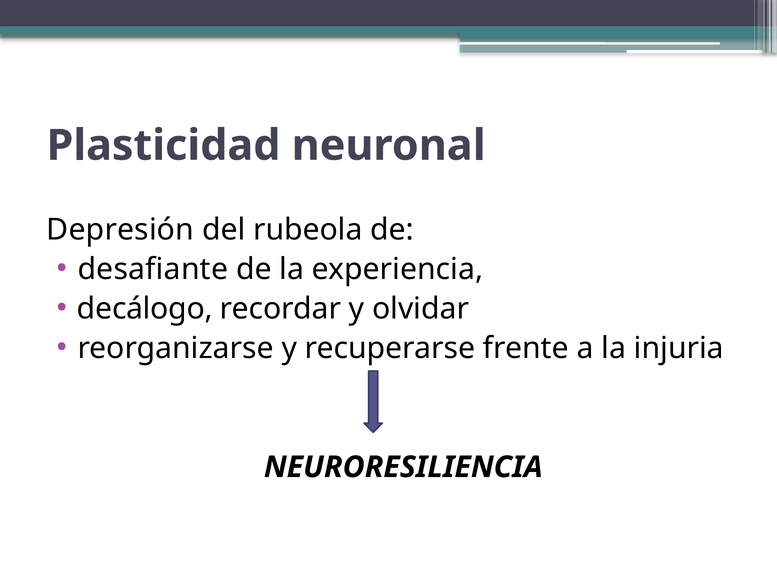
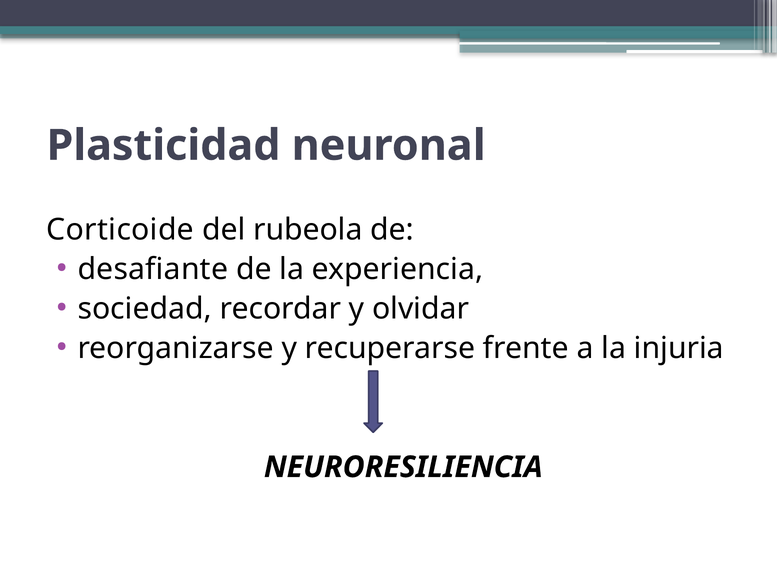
Depresión: Depresión -> Corticoide
decálogo: decálogo -> sociedad
